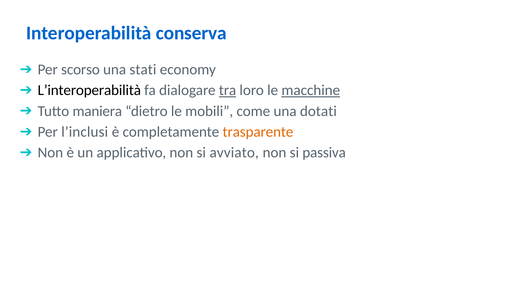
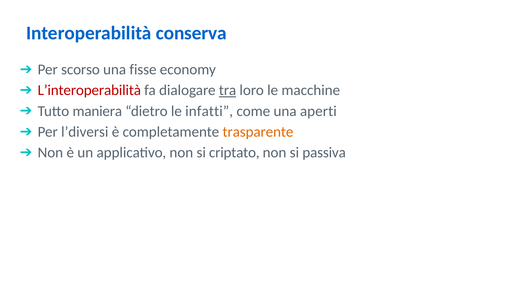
stati: stati -> fisse
L’interoperabilità colour: black -> red
macchine underline: present -> none
mobili: mobili -> infatti
dotati: dotati -> aperti
l’inclusi: l’inclusi -> l’diversi
avviato: avviato -> criptato
